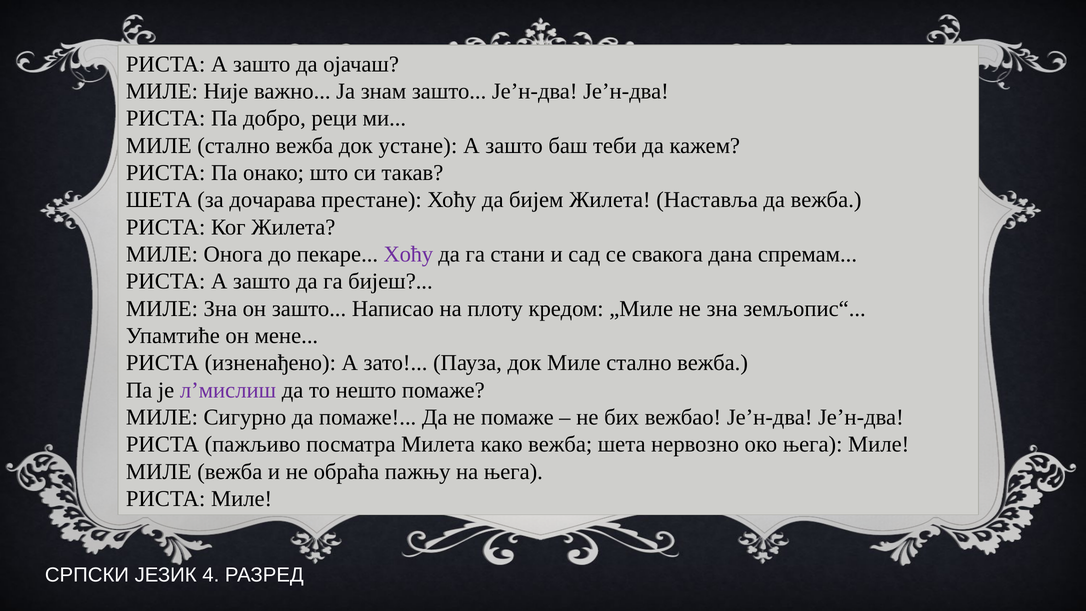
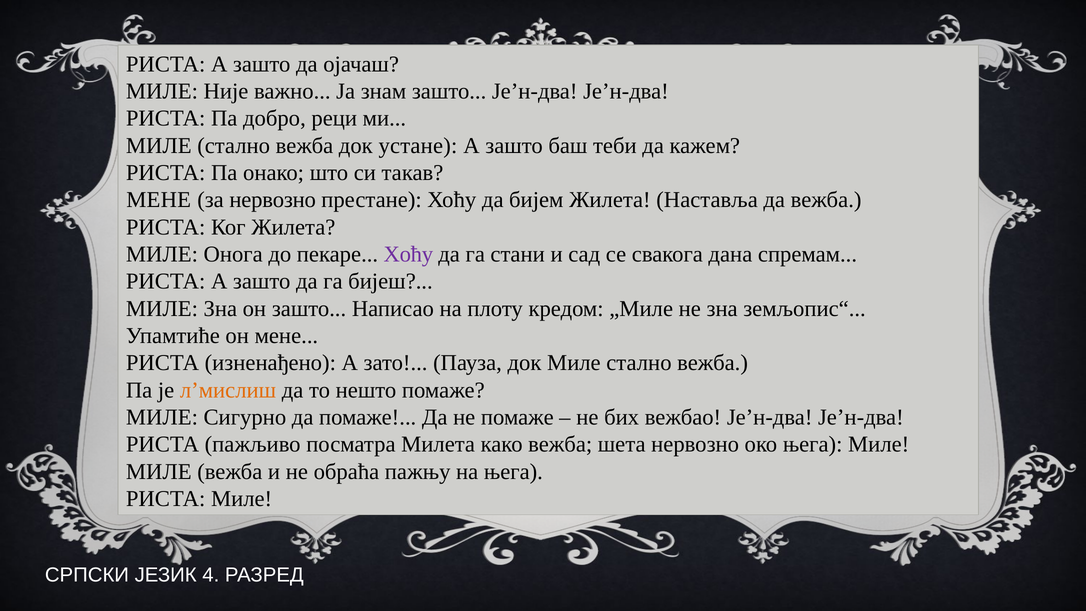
ШЕТА at (159, 200): ШЕТА -> МЕНЕ
за дочарава: дочарава -> нервозно
л’мислиш colour: purple -> orange
